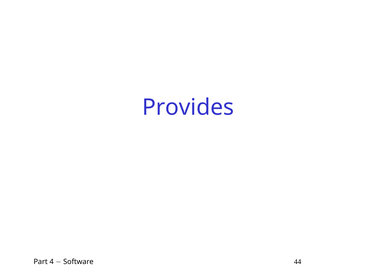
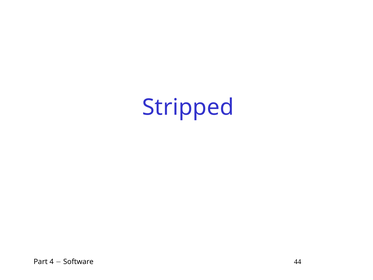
Provides: Provides -> Stripped
